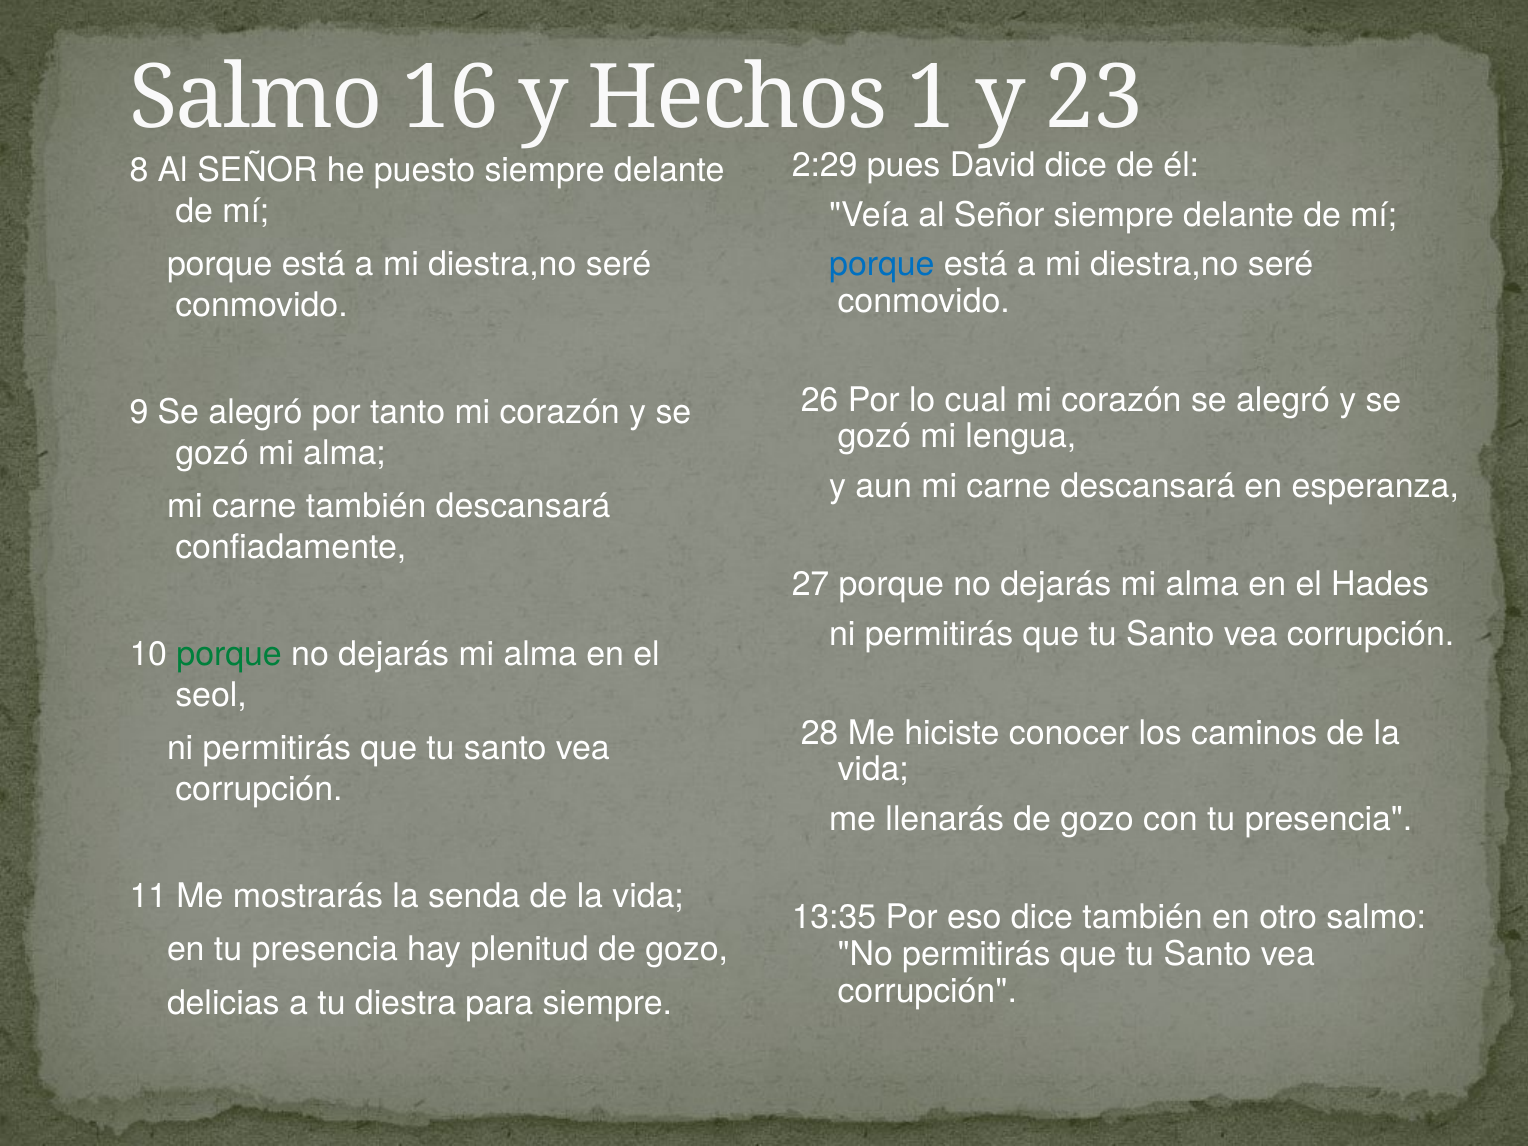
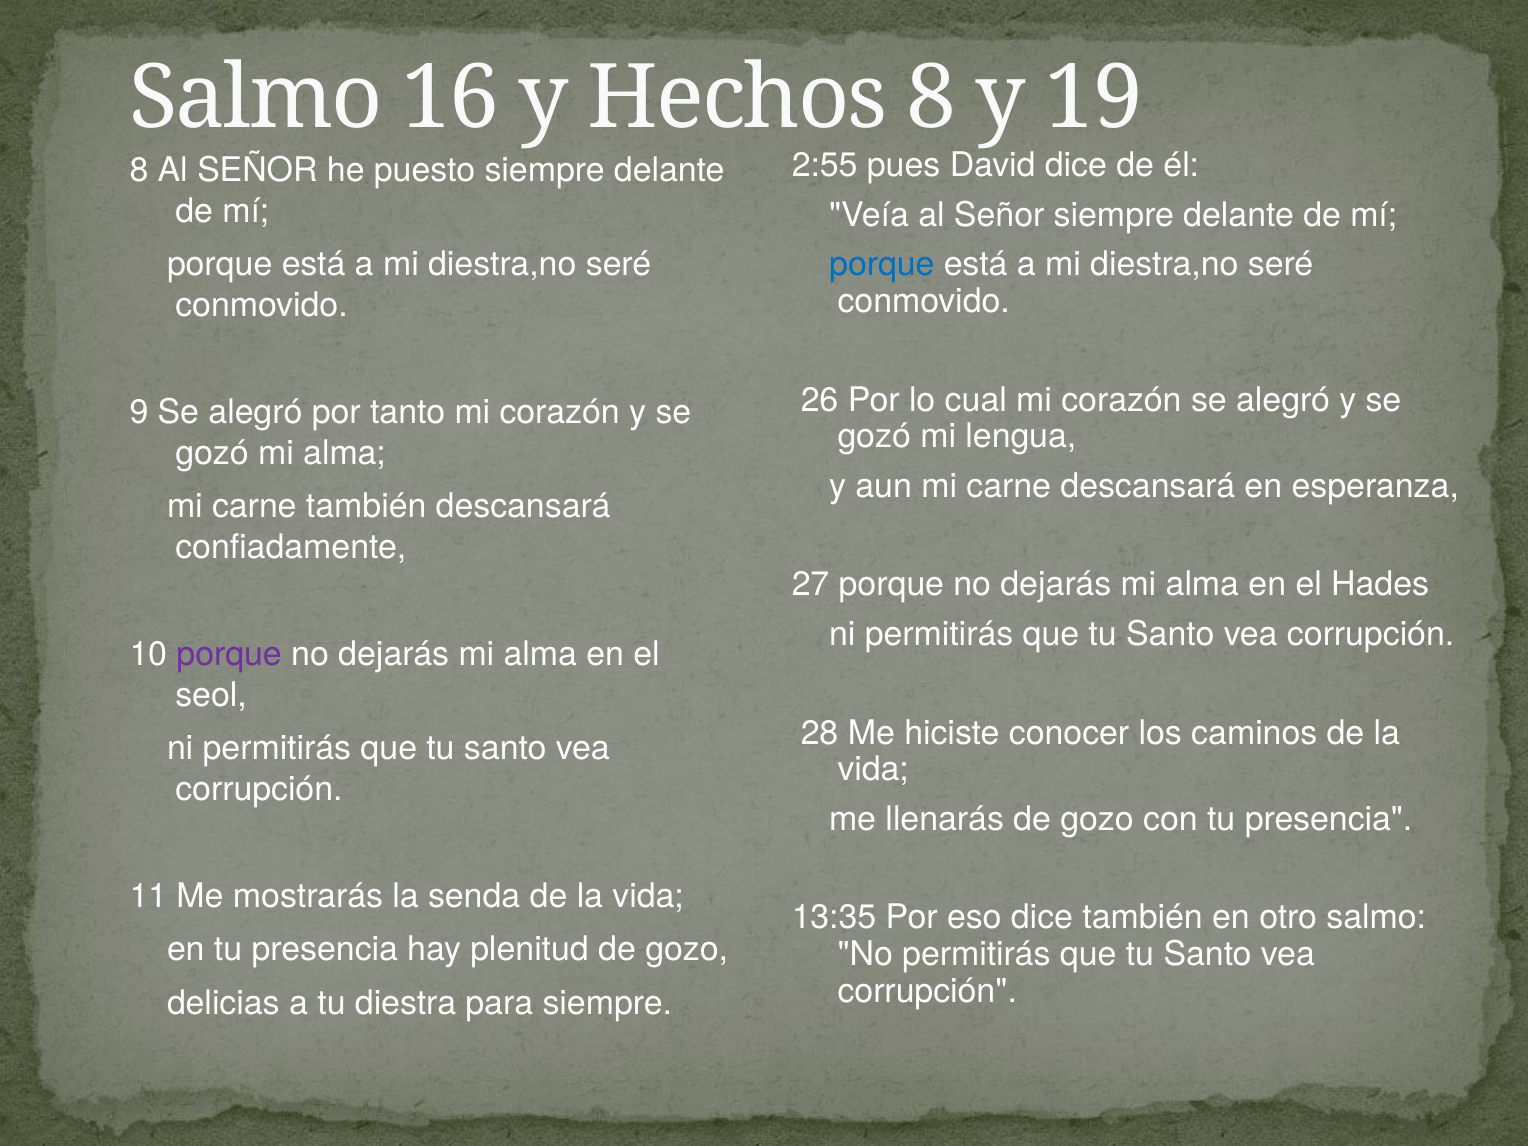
Hechos 1: 1 -> 8
23: 23 -> 19
2:29: 2:29 -> 2:55
porque at (229, 654) colour: green -> purple
